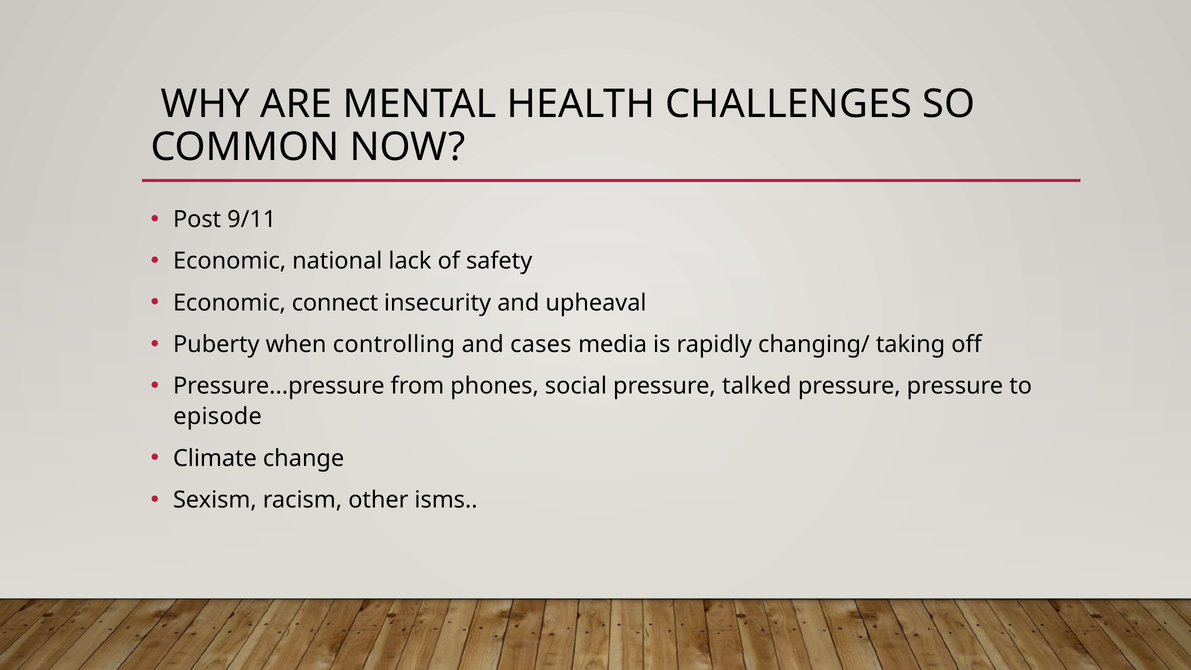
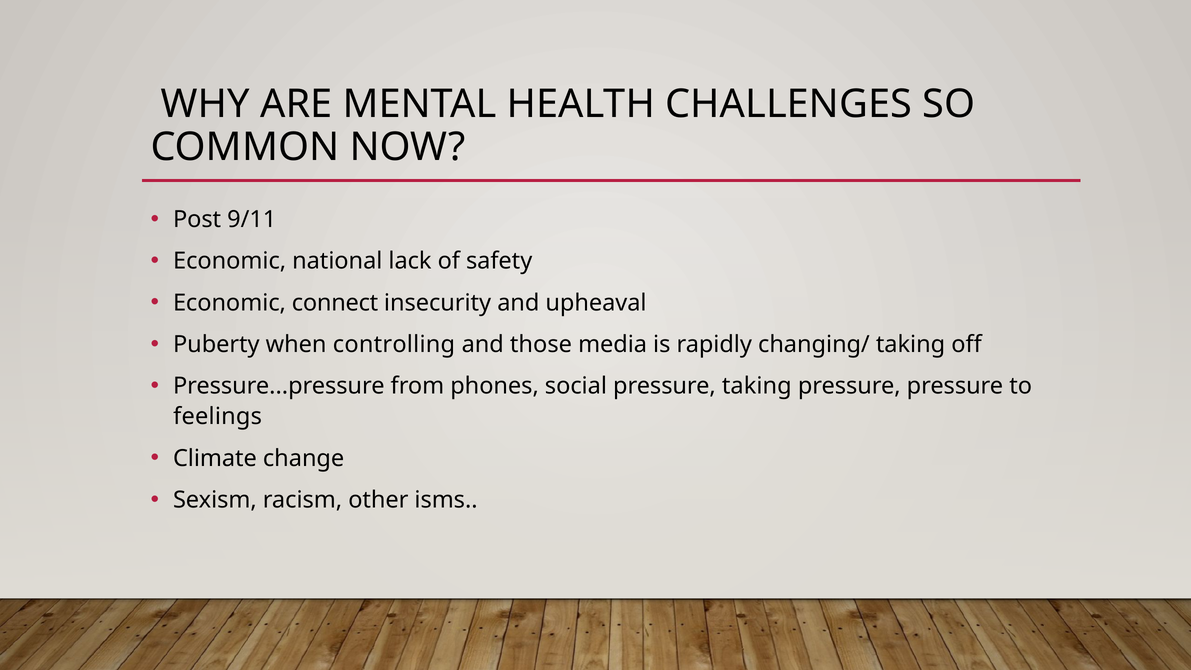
cases: cases -> those
pressure talked: talked -> taking
episode: episode -> feelings
